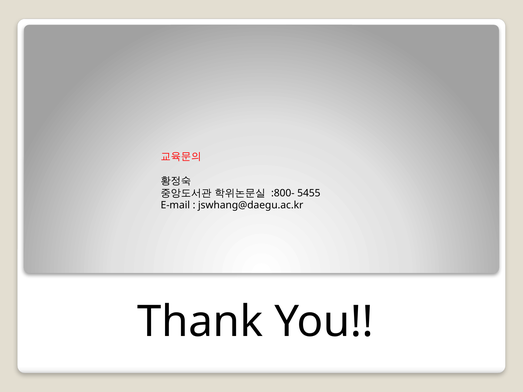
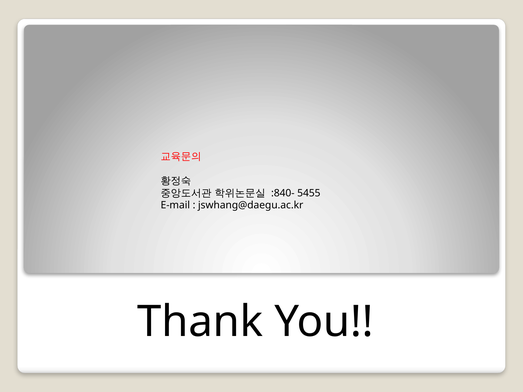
:800-: :800- -> :840-
